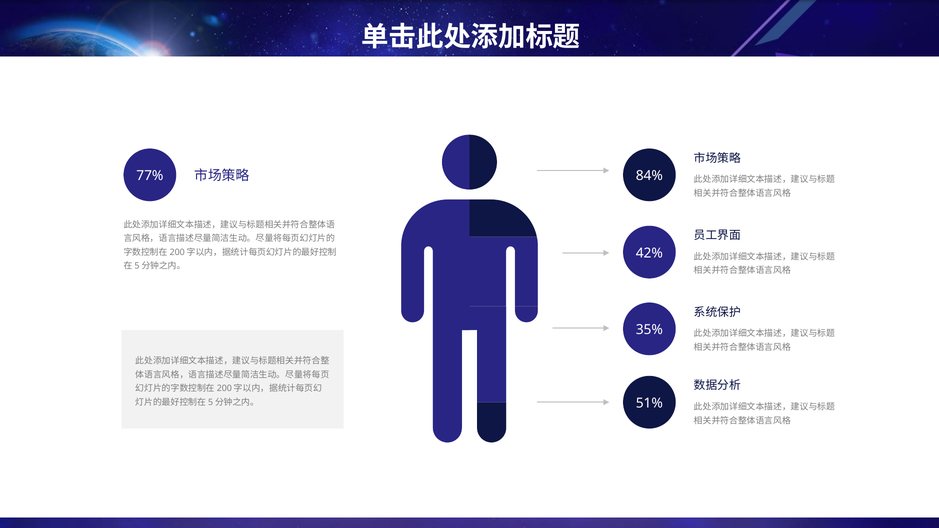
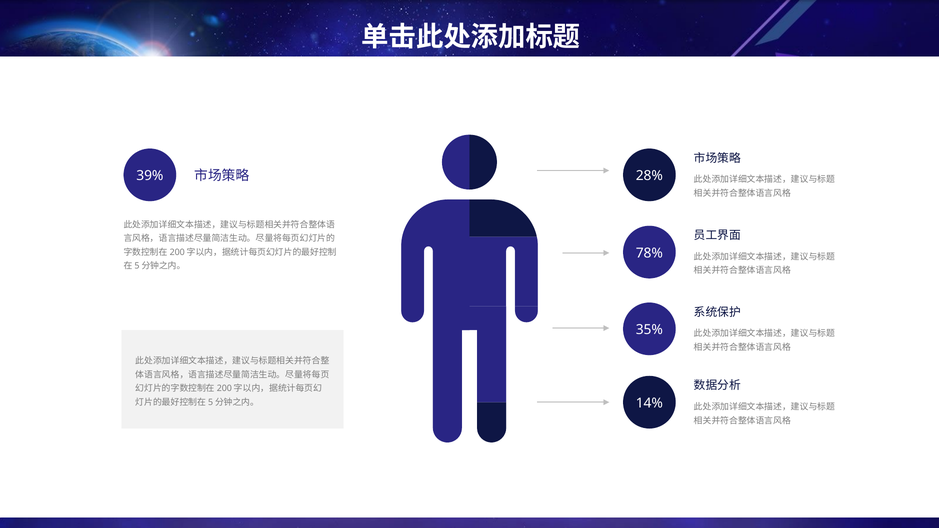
77%: 77% -> 39%
84%: 84% -> 28%
42%: 42% -> 78%
51%: 51% -> 14%
